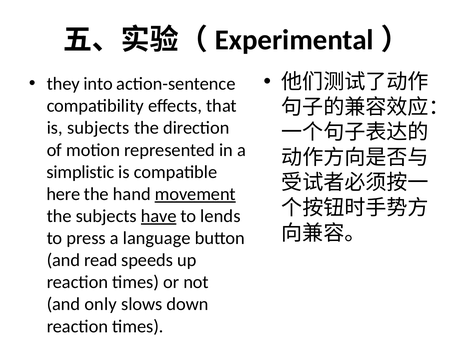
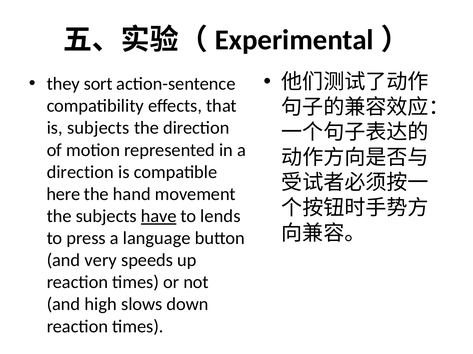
into: into -> sort
simplistic at (80, 172): simplistic -> direction
movement underline: present -> none
read: read -> very
only: only -> high
